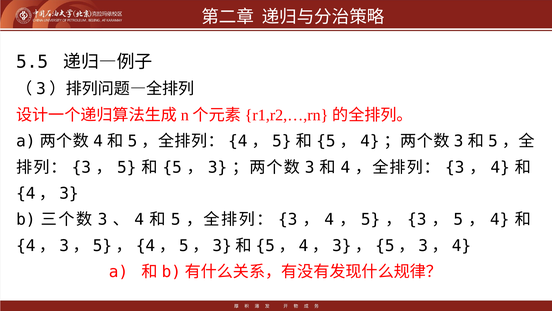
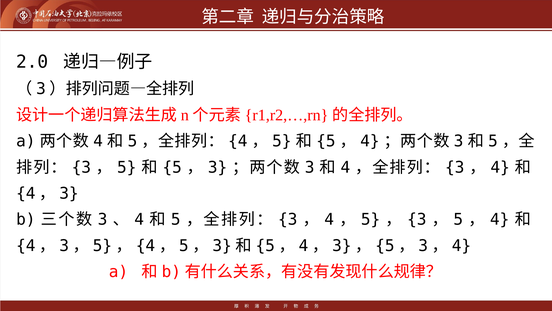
5.5: 5.5 -> 2.0
